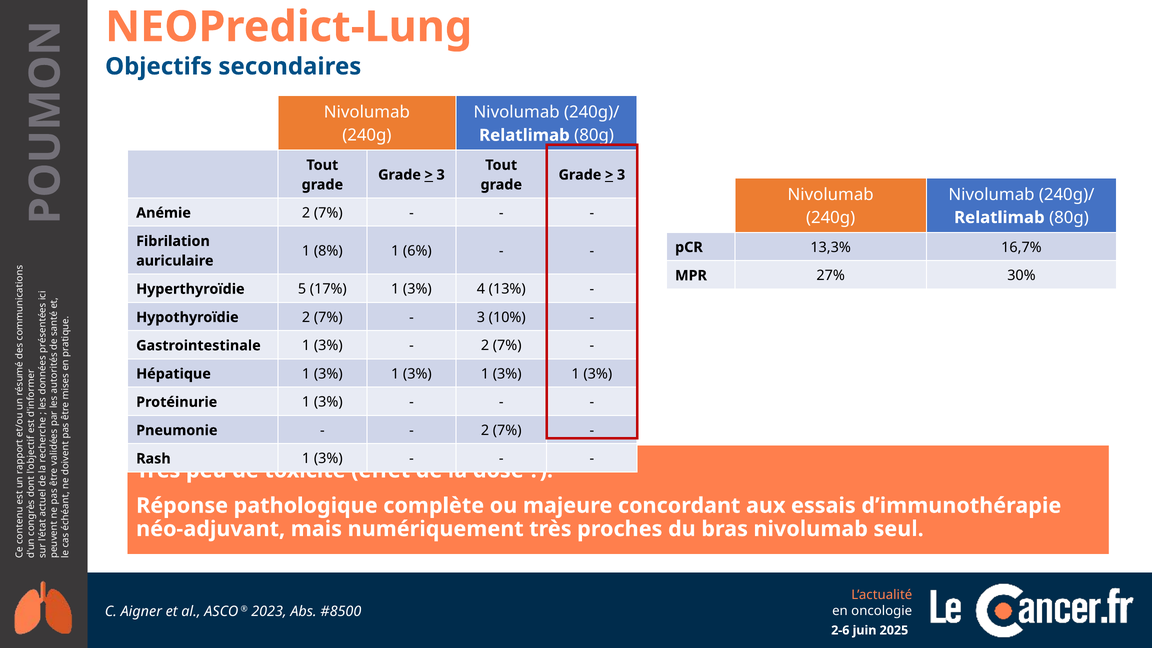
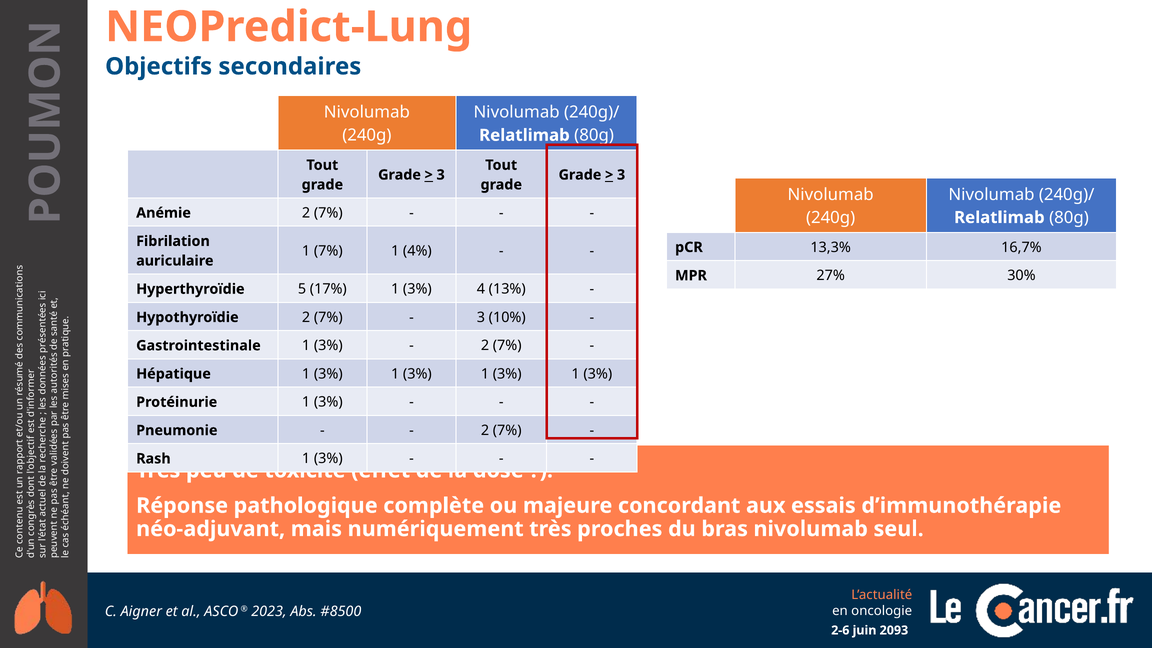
1 8%: 8% -> 7%
6%: 6% -> 4%
2025: 2025 -> 2093
